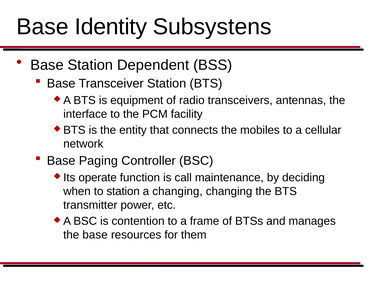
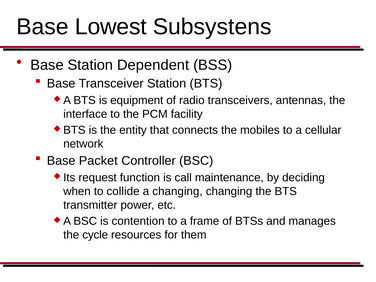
Identity: Identity -> Lowest
Paging: Paging -> Packet
operate: operate -> request
to station: station -> collide
the base: base -> cycle
